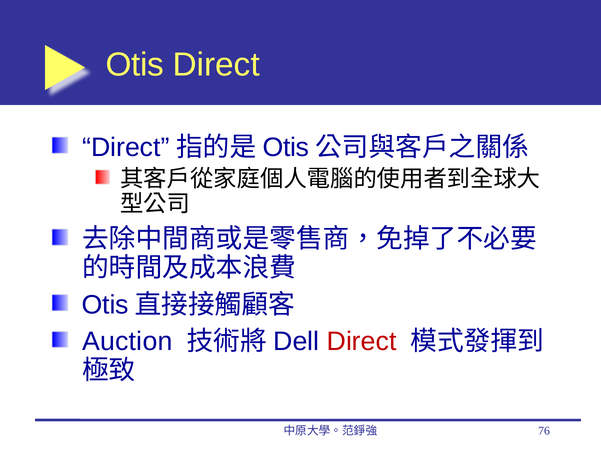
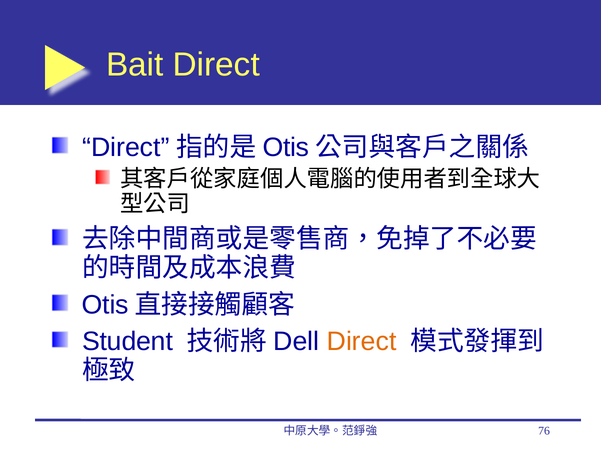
Otis at (135, 65): Otis -> Bait
Auction: Auction -> Student
Direct at (362, 342) colour: red -> orange
